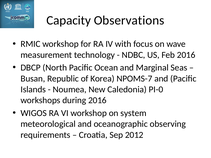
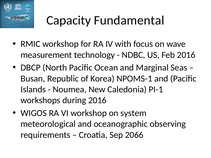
Observations: Observations -> Fundamental
NPOMS-7: NPOMS-7 -> NPOMS-1
PI-0: PI-0 -> PI-1
2012: 2012 -> 2066
